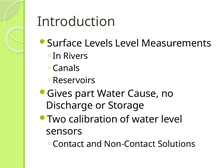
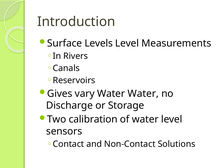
part: part -> vary
Water Cause: Cause -> Water
